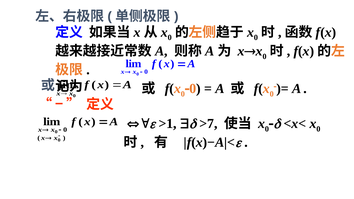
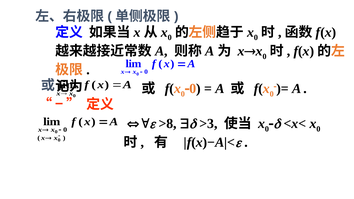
>1: >1 -> >8
>7: >7 -> >3
